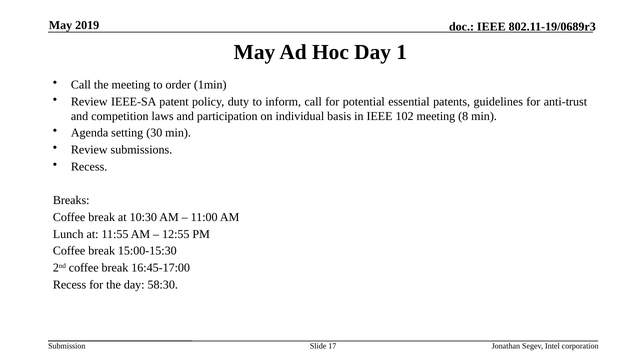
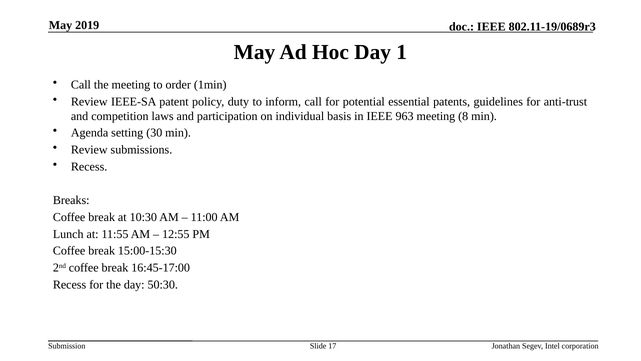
102: 102 -> 963
58:30: 58:30 -> 50:30
